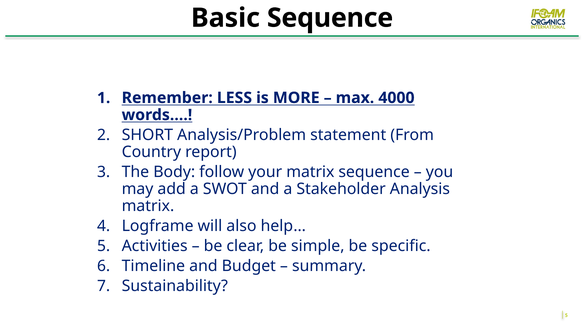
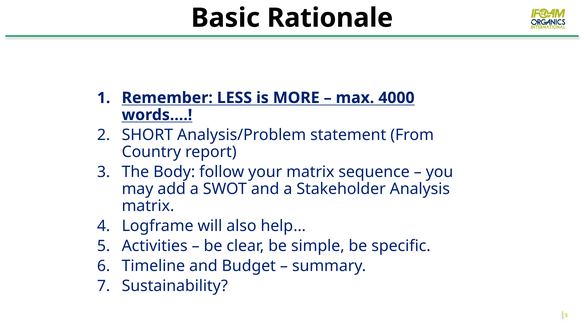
Basic Sequence: Sequence -> Rationale
